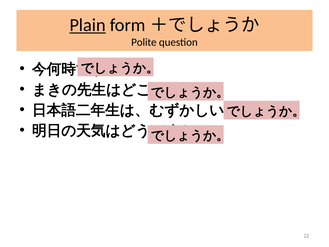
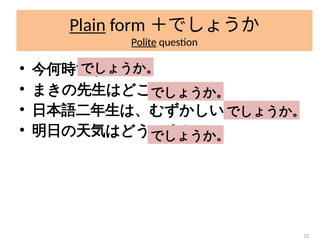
Polite underline: none -> present
